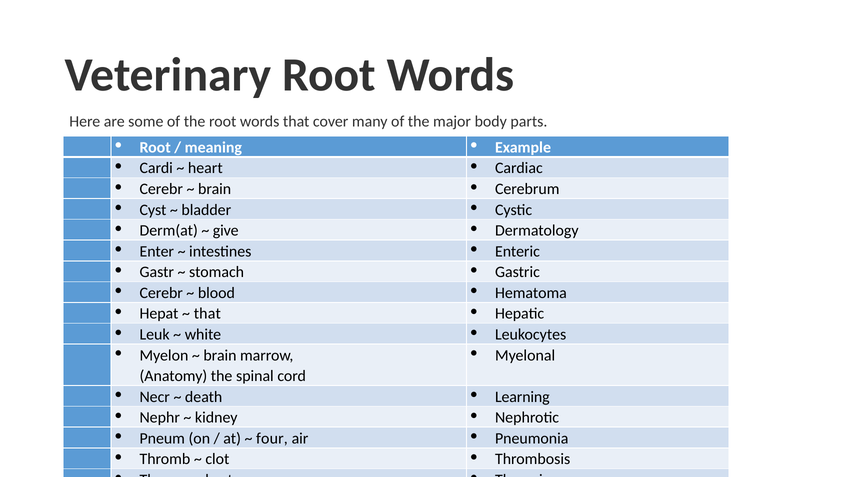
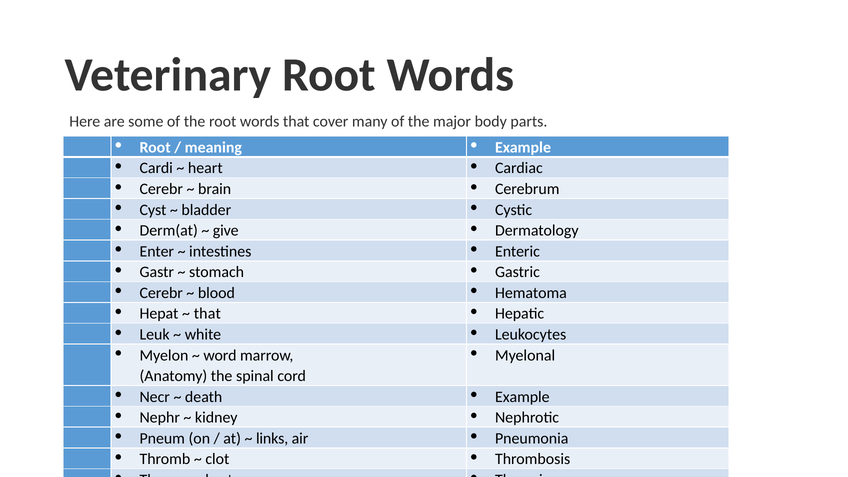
brain at (220, 355): brain -> word
Learning at (522, 397): Learning -> Example
four: four -> links
